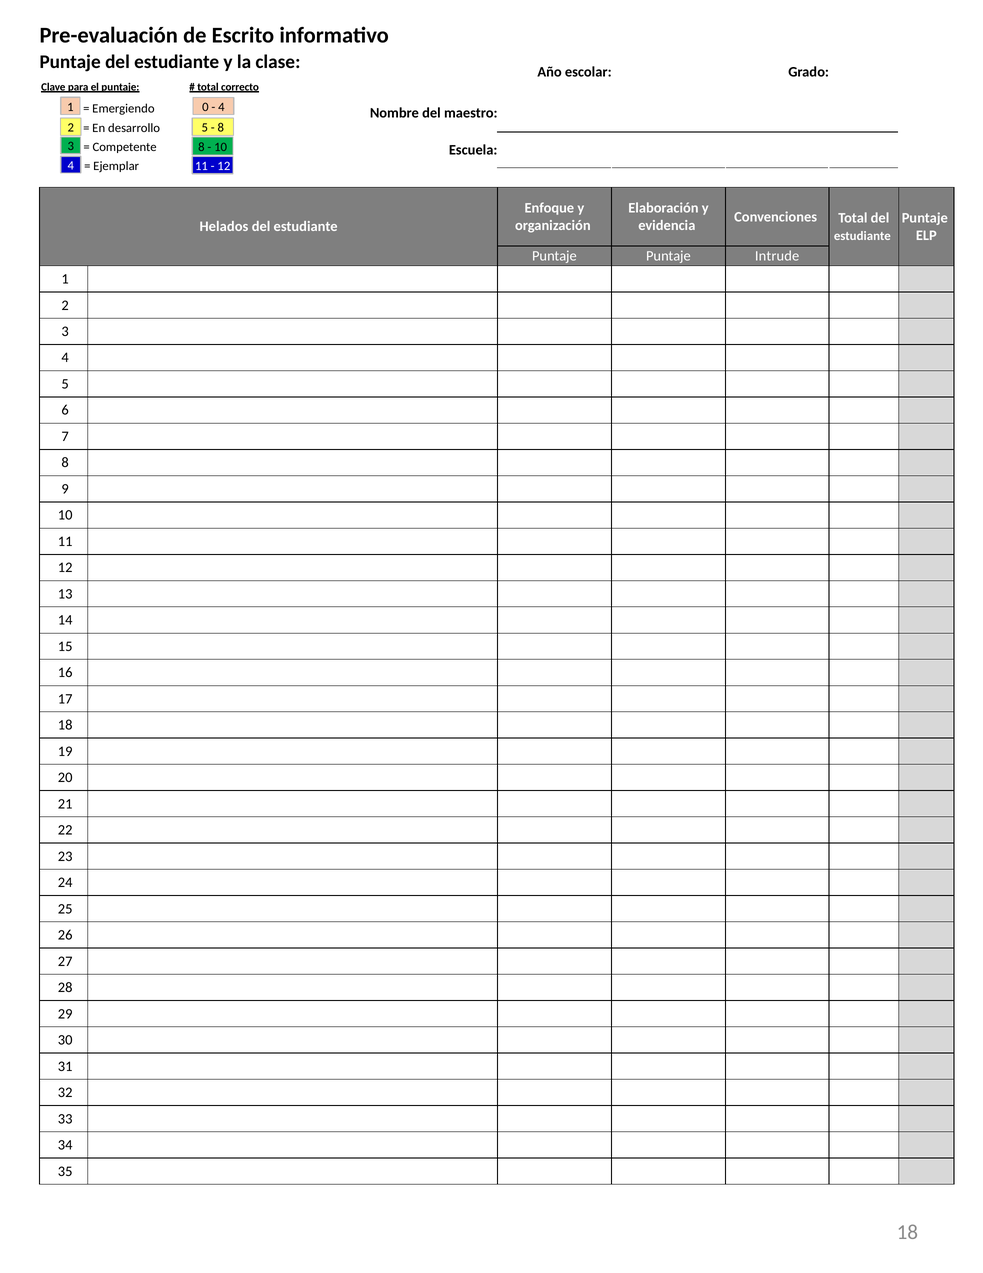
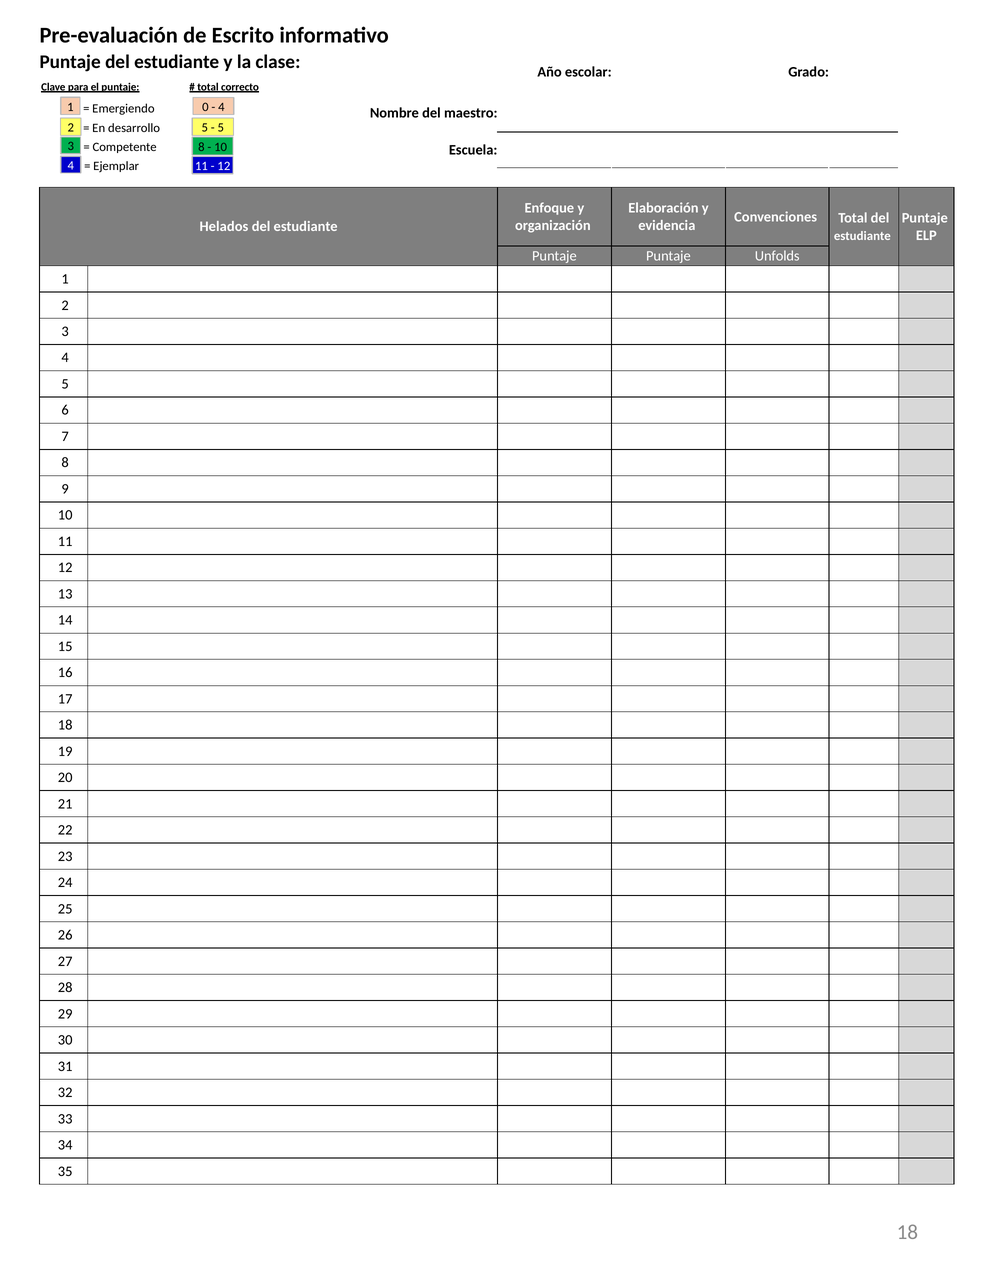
8 at (221, 128): 8 -> 5
Intrude: Intrude -> Unfolds
